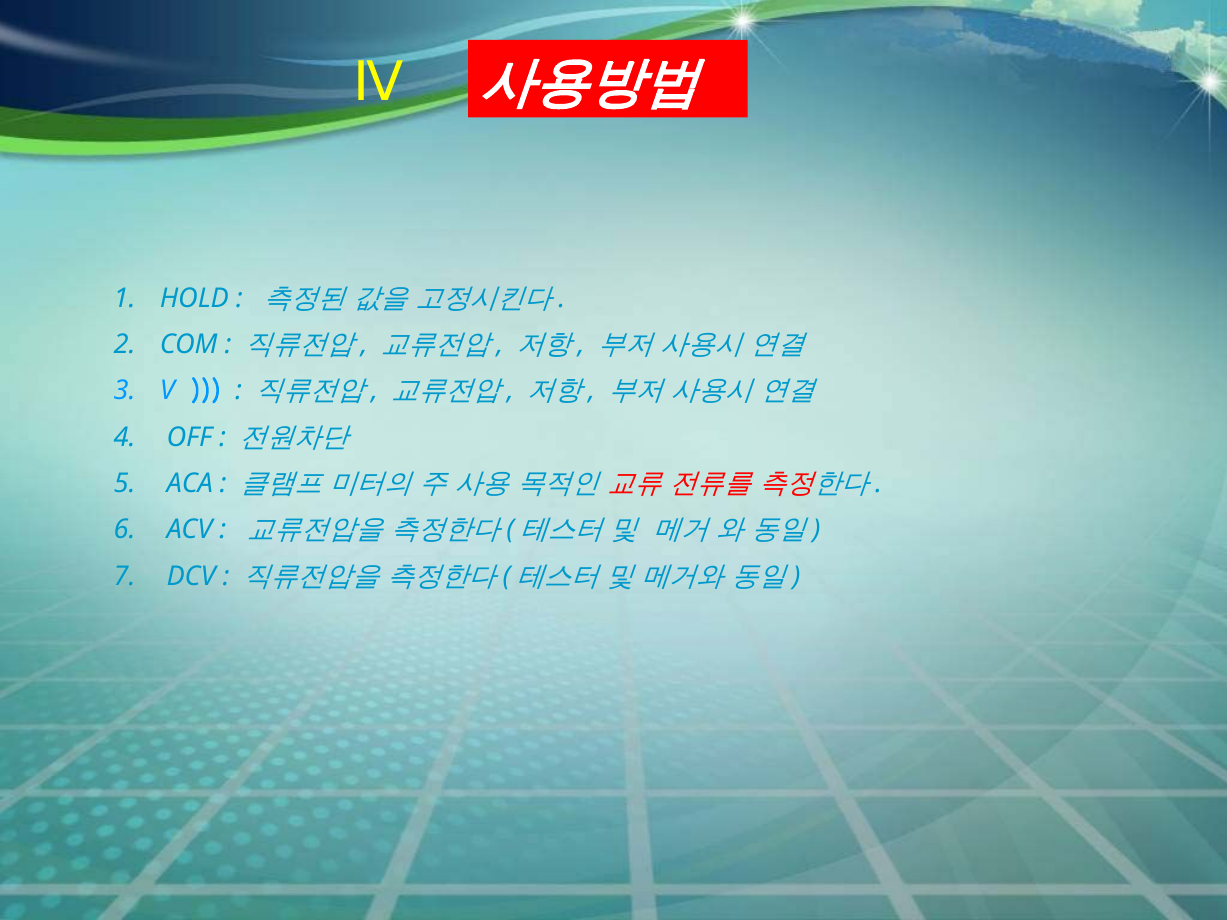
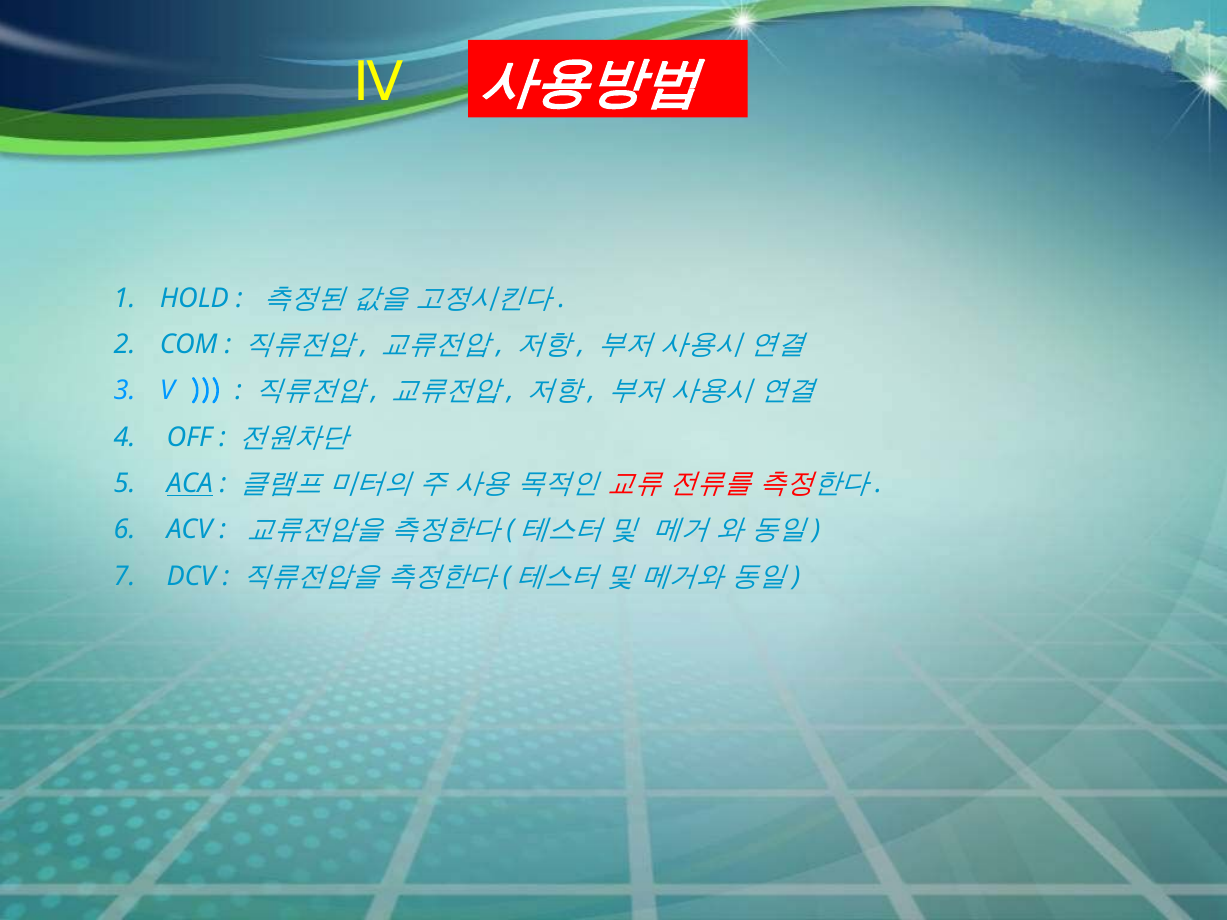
ACA underline: none -> present
